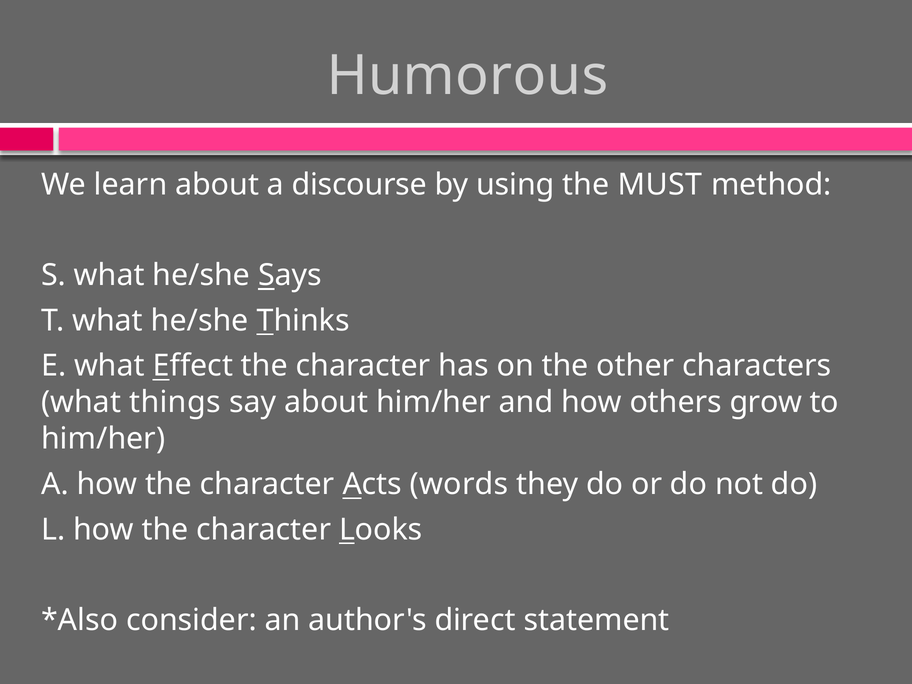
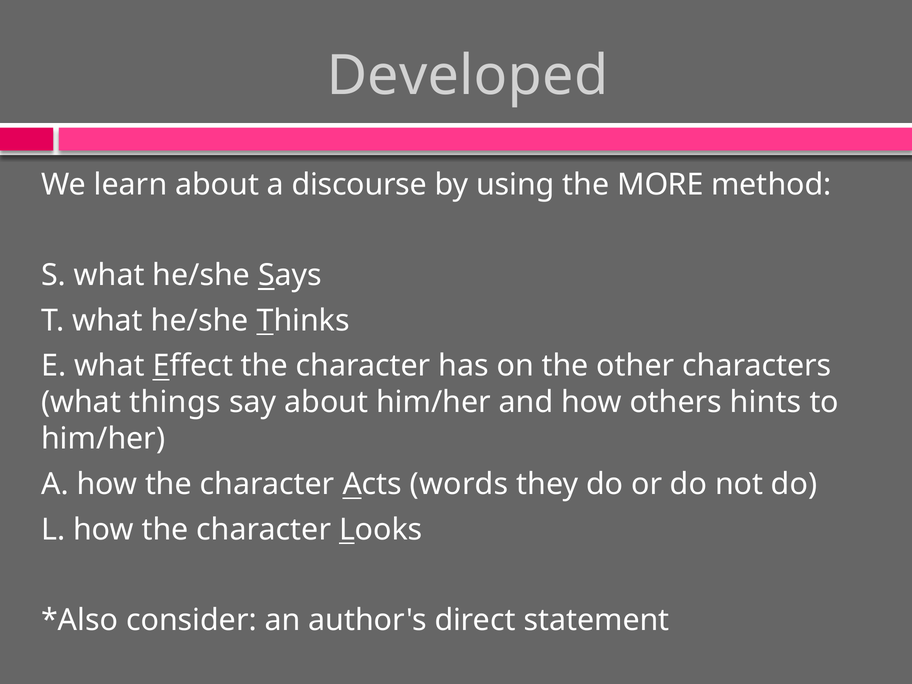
Humorous: Humorous -> Developed
MUST: MUST -> MORE
grow: grow -> hints
